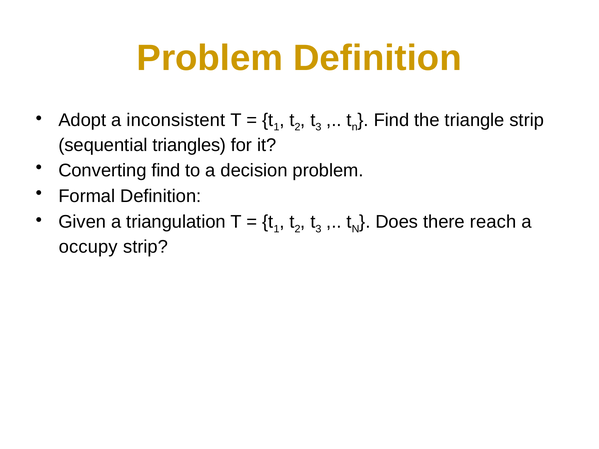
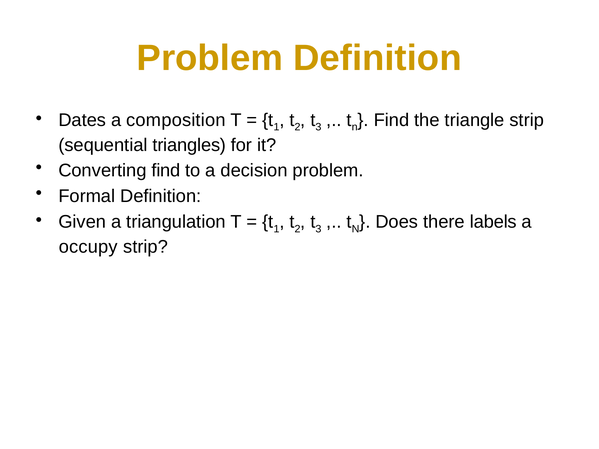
Adopt: Adopt -> Dates
inconsistent: inconsistent -> composition
reach: reach -> labels
